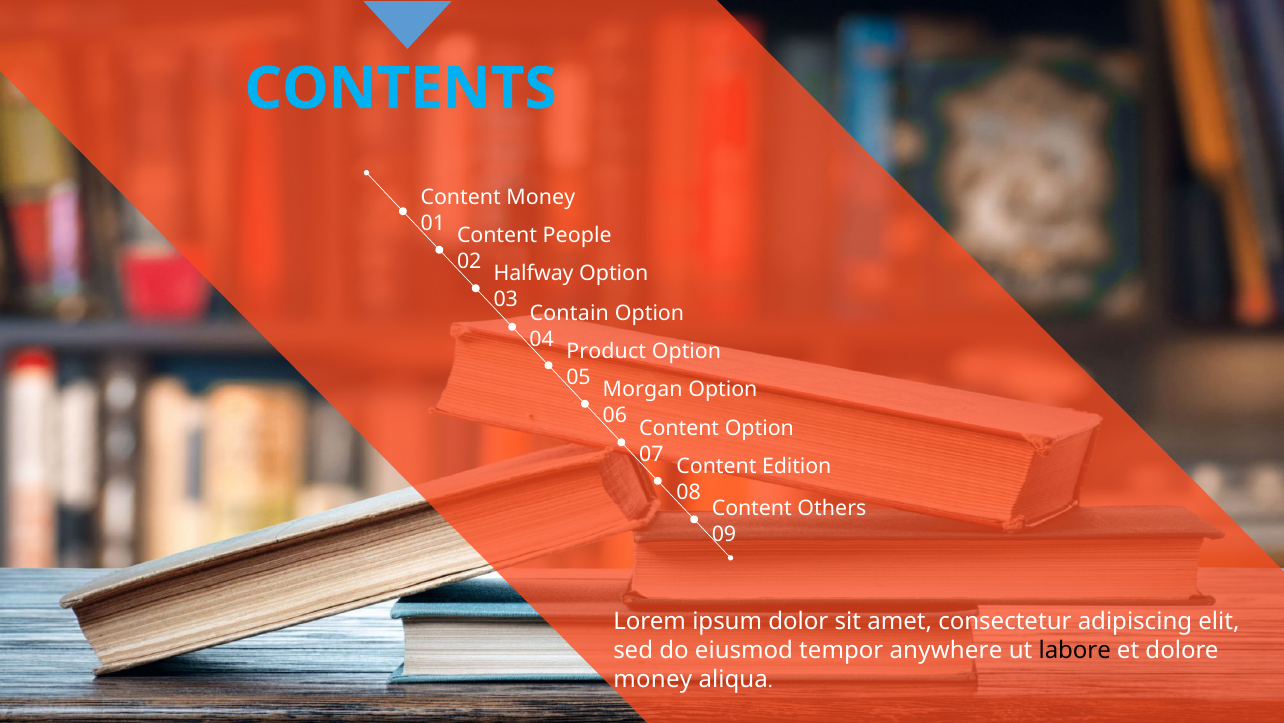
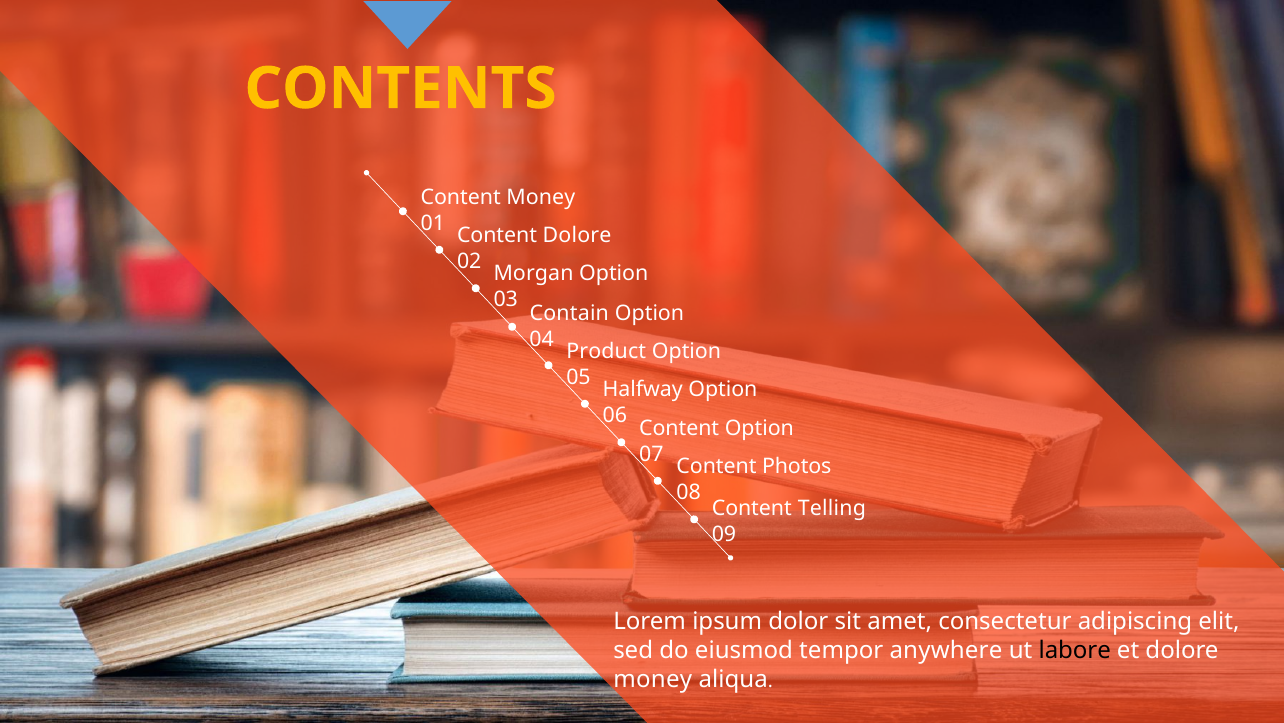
CONTENTS colour: light blue -> yellow
Content People: People -> Dolore
Halfway: Halfway -> Morgan
Morgan: Morgan -> Halfway
Edition: Edition -> Photos
Others: Others -> Telling
